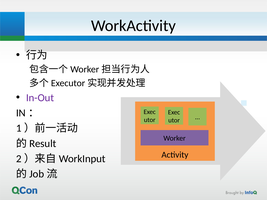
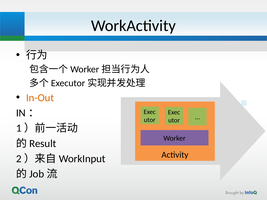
In-Out colour: purple -> orange
